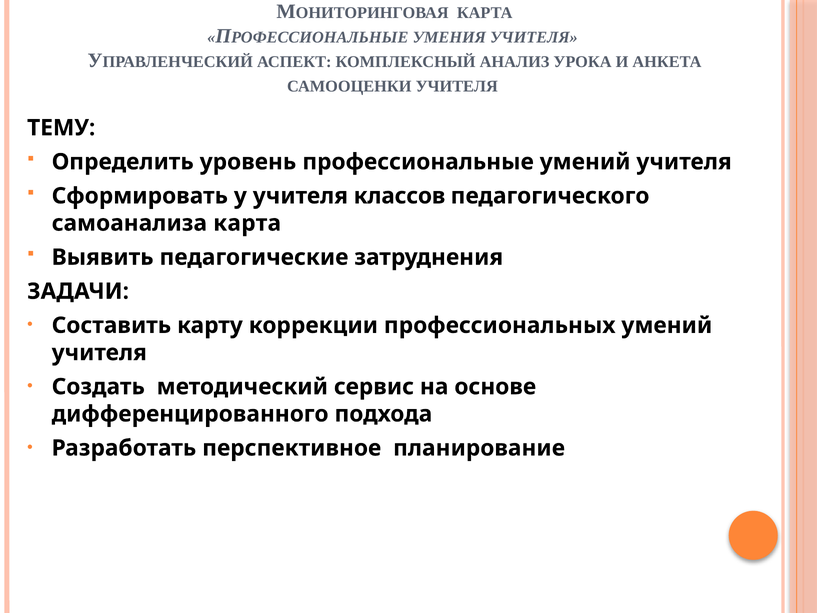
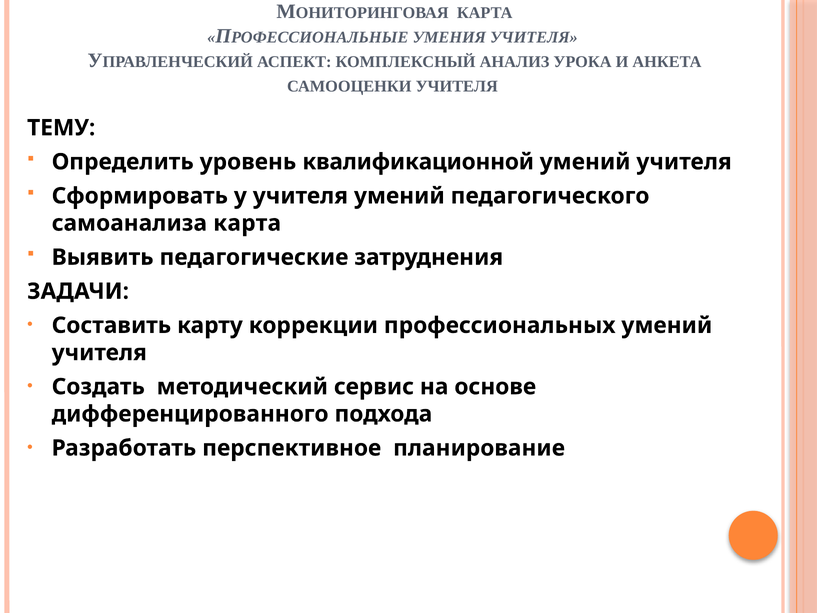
профессиональные: профессиональные -> квалификационной
учителя классов: классов -> умений
